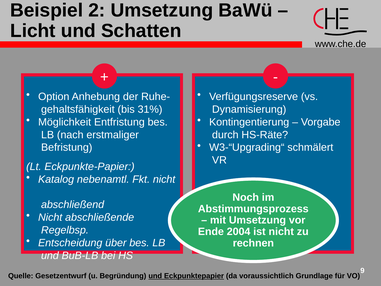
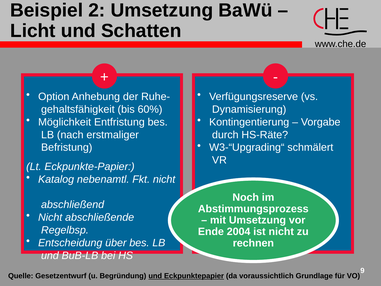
31%: 31% -> 60%
